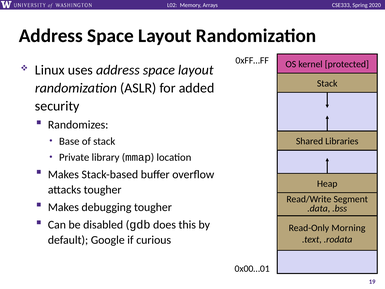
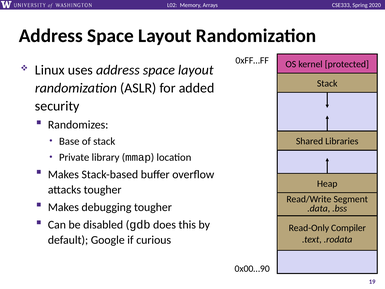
Morning: Morning -> Compiler
0x00…01: 0x00…01 -> 0x00…90
